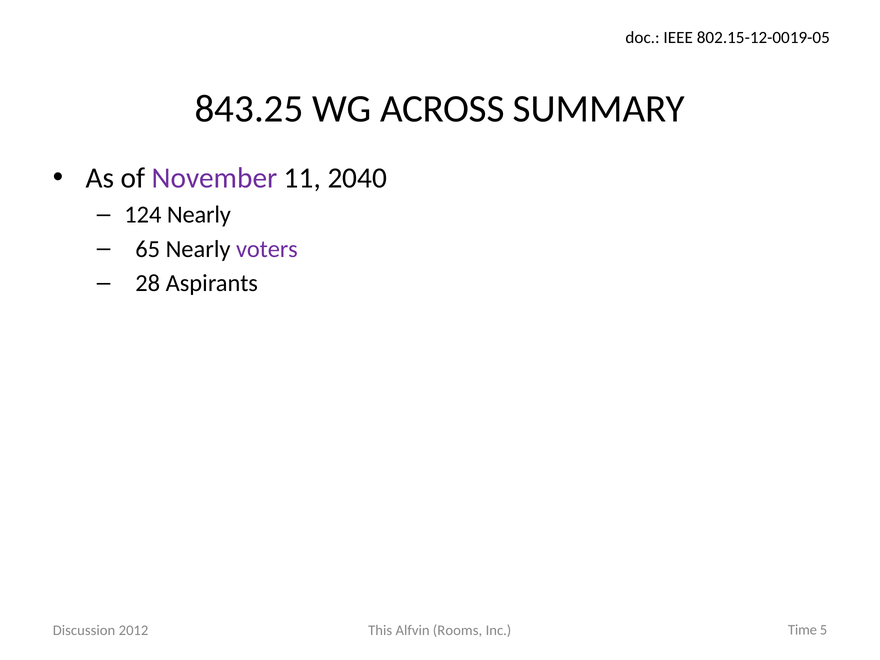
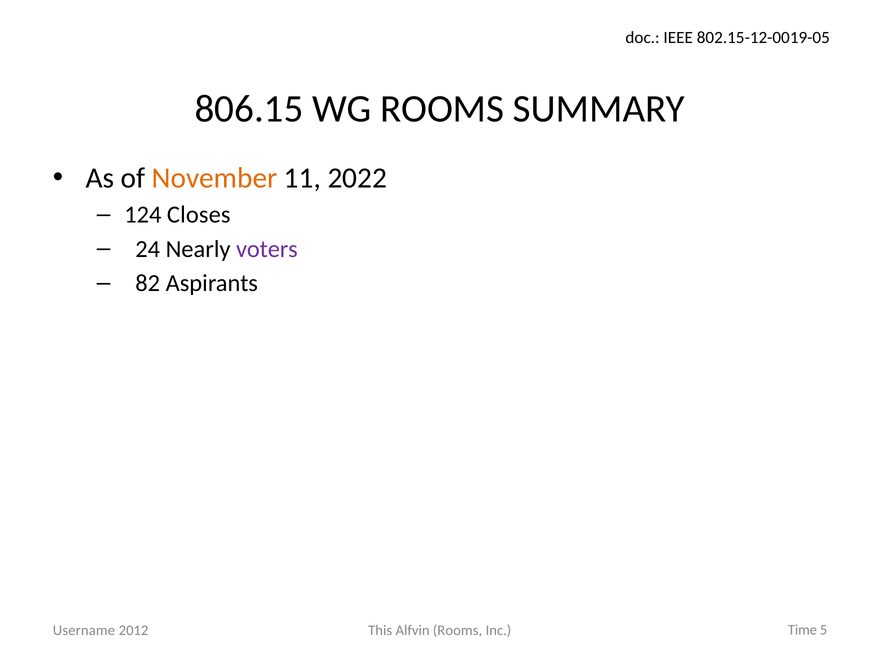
843.25: 843.25 -> 806.15
WG ACROSS: ACROSS -> ROOMS
November colour: purple -> orange
2040: 2040 -> 2022
124 Nearly: Nearly -> Closes
65: 65 -> 24
28: 28 -> 82
Discussion: Discussion -> Username
